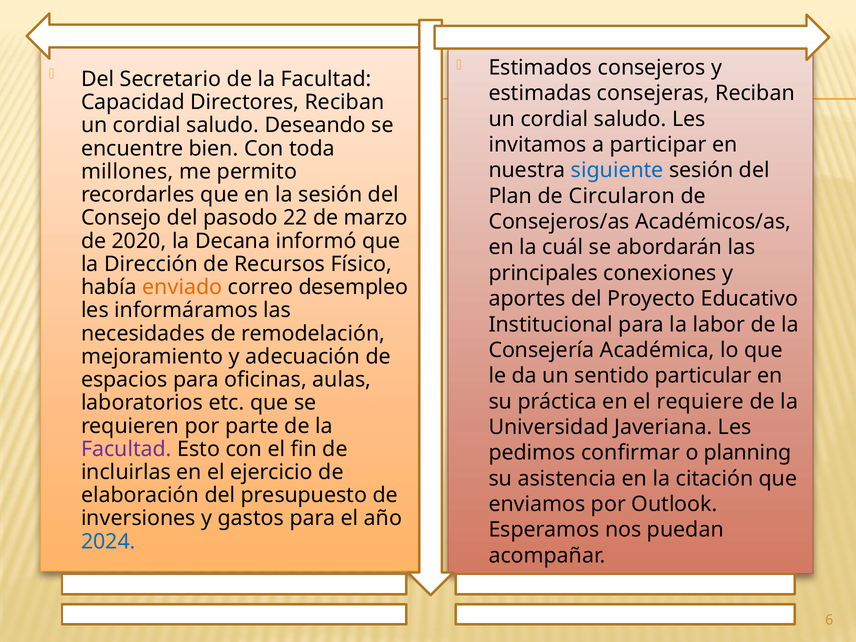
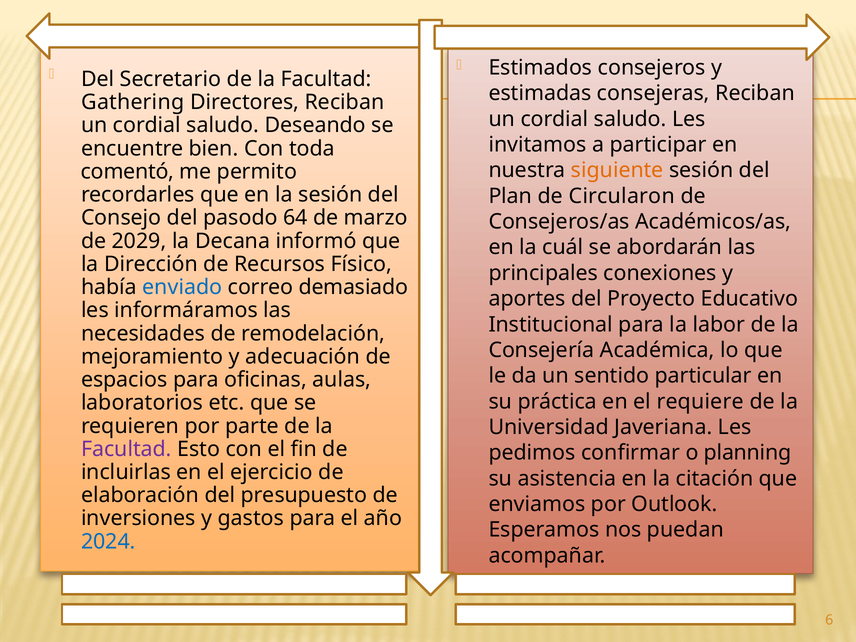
Capacidad: Capacidad -> Gathering
siguiente colour: blue -> orange
millones: millones -> comentó
22: 22 -> 64
2020: 2020 -> 2029
enviado colour: orange -> blue
desempleo: desempleo -> demasiado
